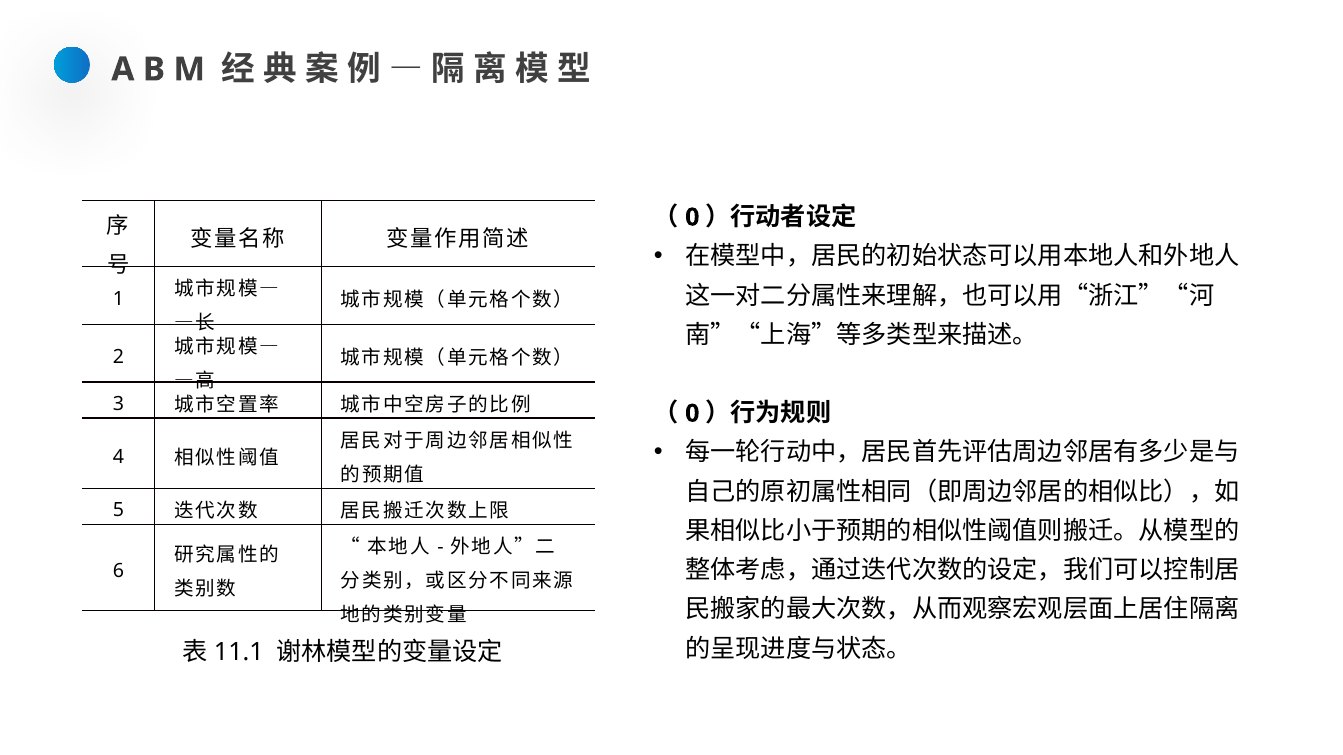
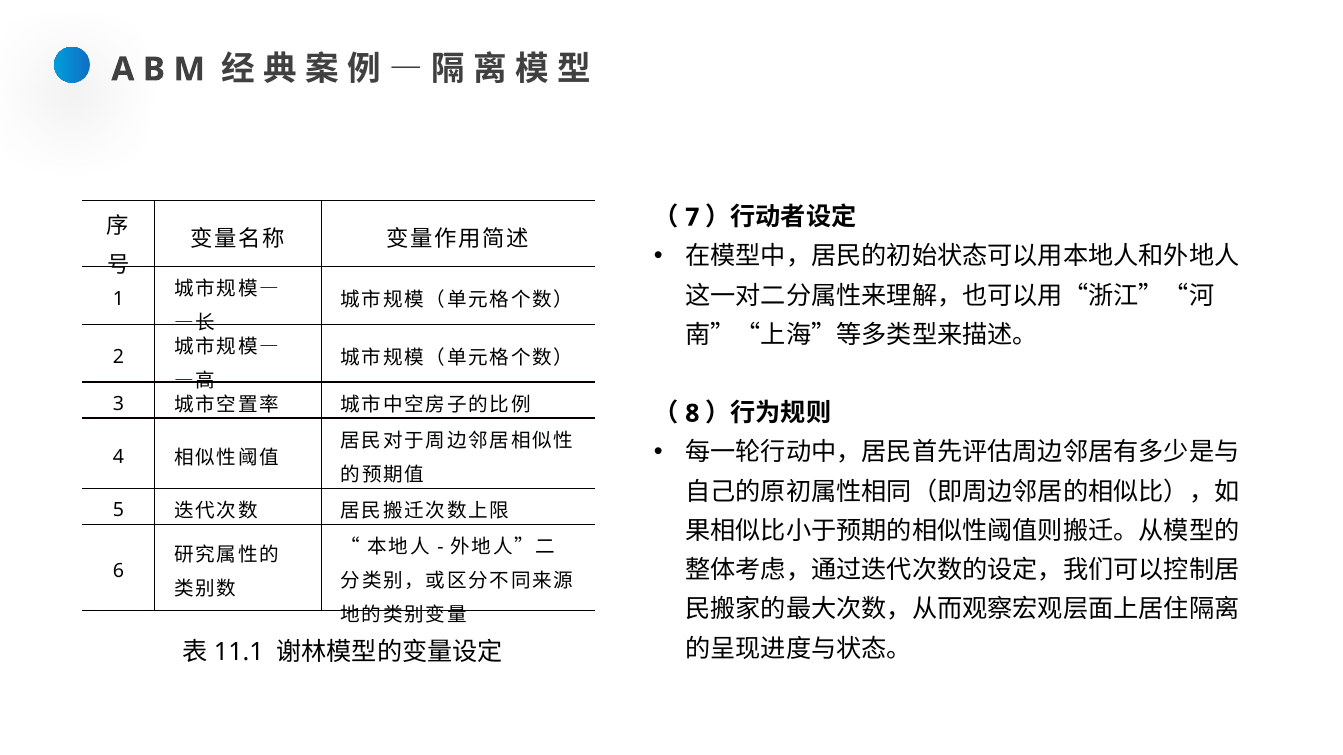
0 at (692, 217): 0 -> 7
0 at (692, 414): 0 -> 8
